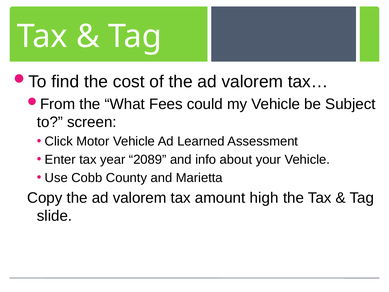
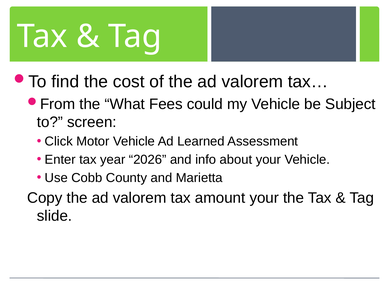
2089: 2089 -> 2026
amount high: high -> your
